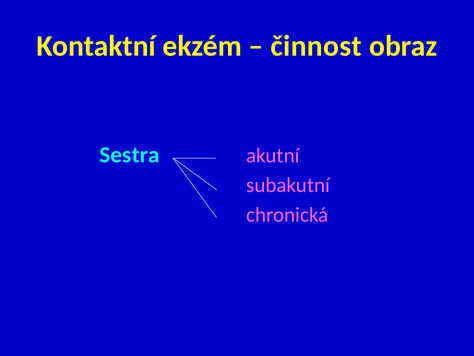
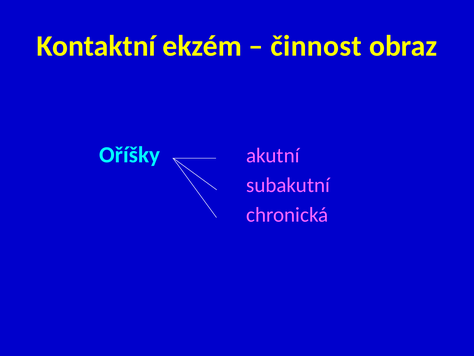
Sestra: Sestra -> Oříšky
